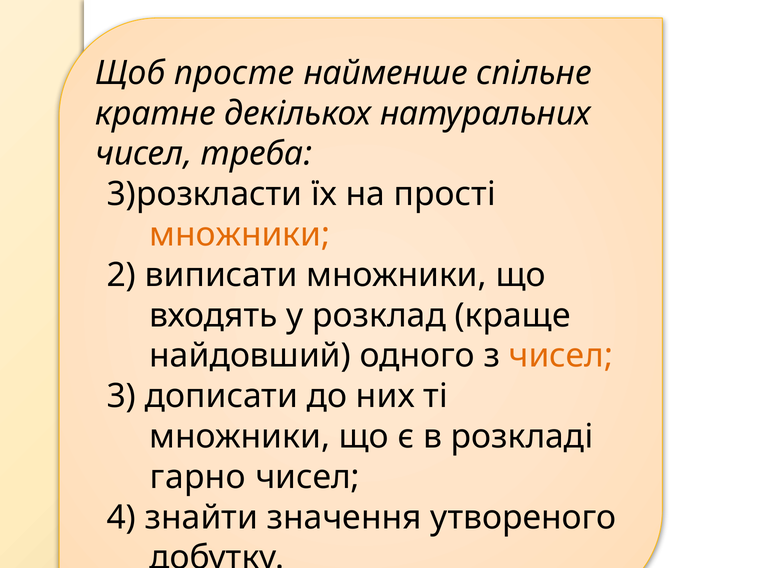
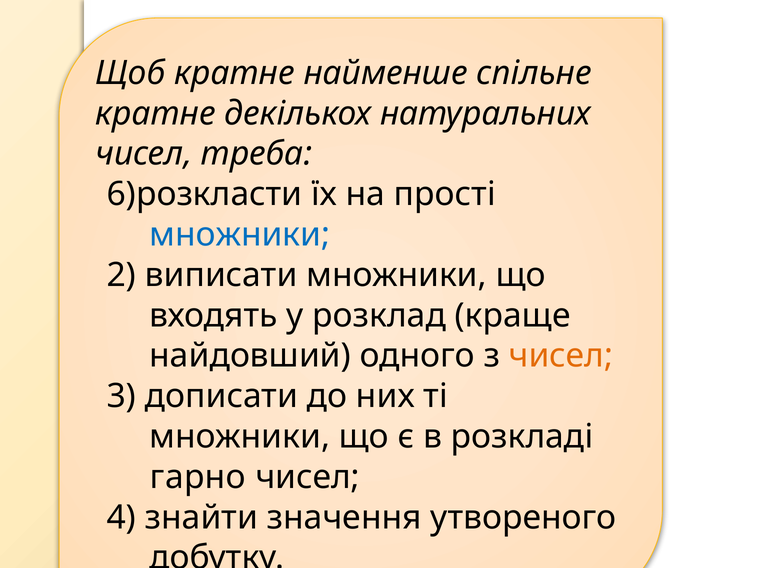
Щоб просте: просте -> кратне
3)розкласти: 3)розкласти -> 6)розкласти
множники at (240, 235) colour: orange -> blue
